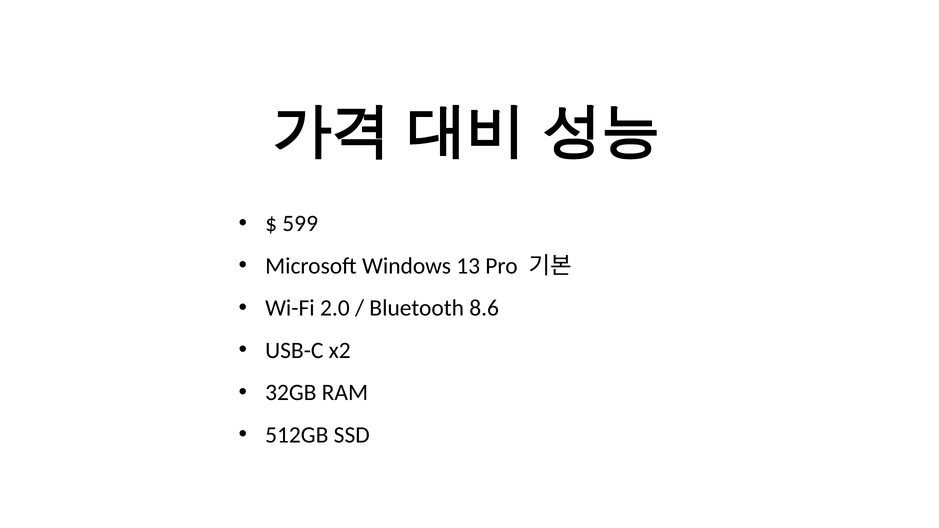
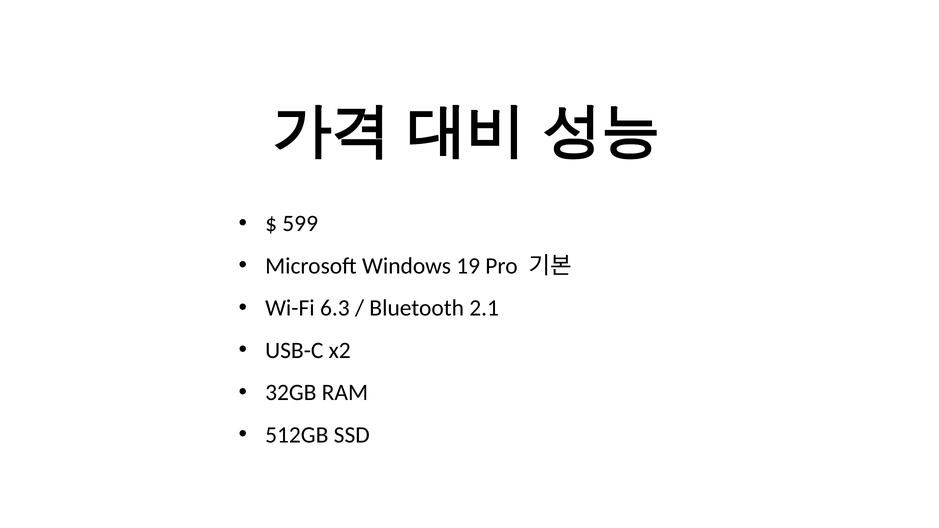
13: 13 -> 19
2.0: 2.0 -> 6.3
8.6: 8.6 -> 2.1
